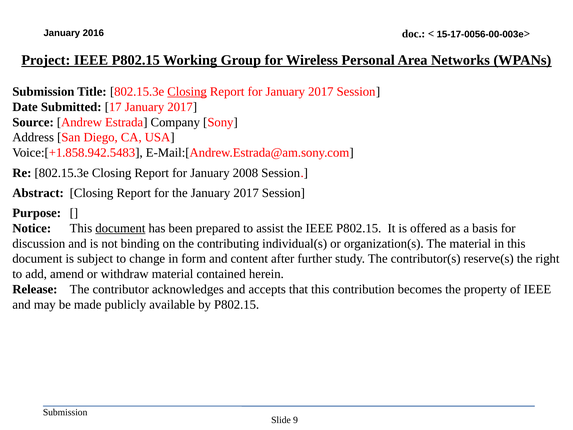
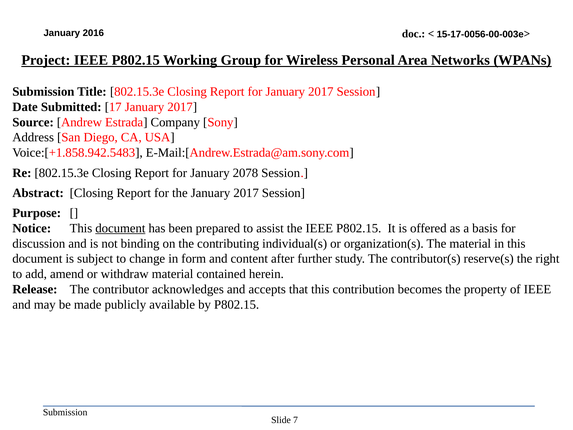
Closing at (187, 92) underline: present -> none
2008: 2008 -> 2078
9: 9 -> 7
